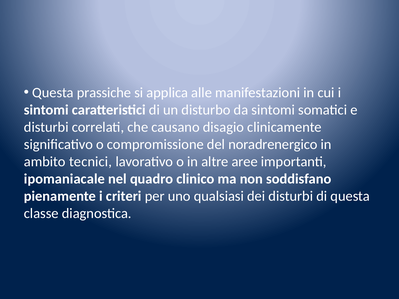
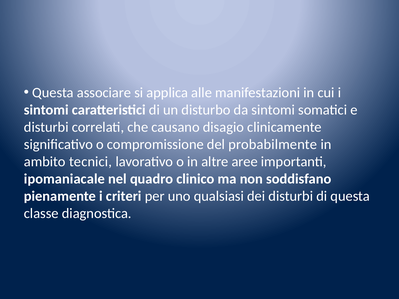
prassiche: prassiche -> associare
noradrenergico: noradrenergico -> probabilmente
